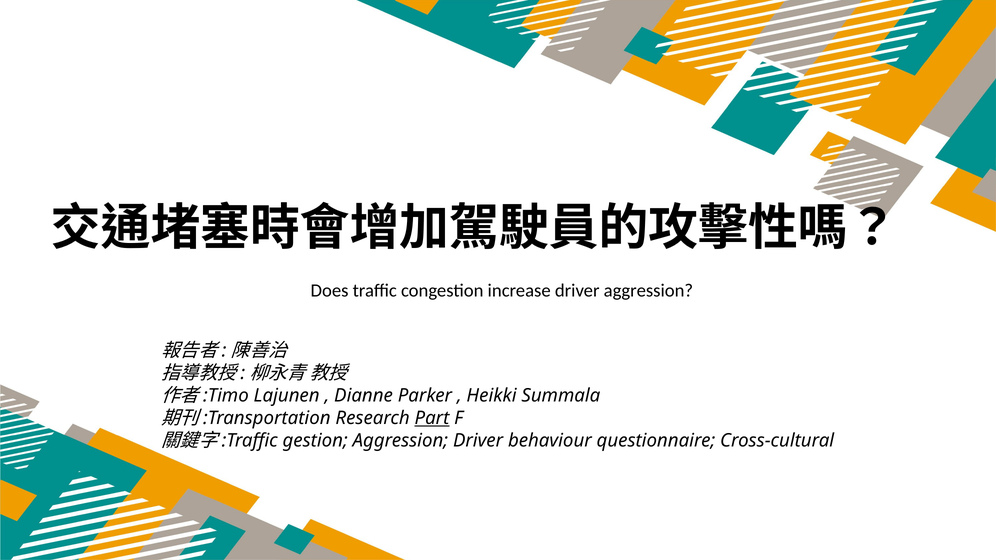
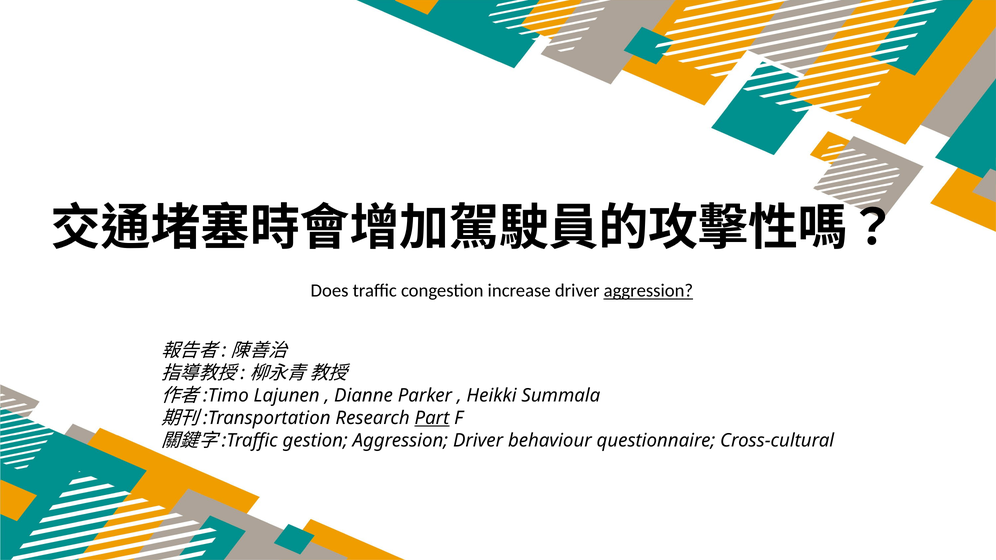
aggression at (648, 291) underline: none -> present
